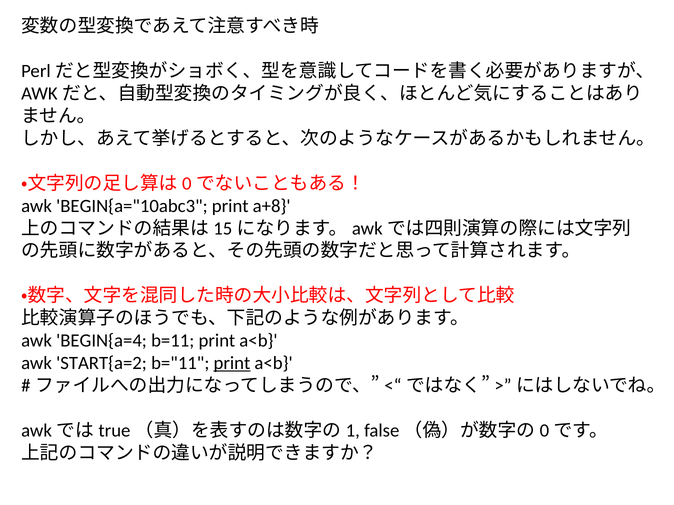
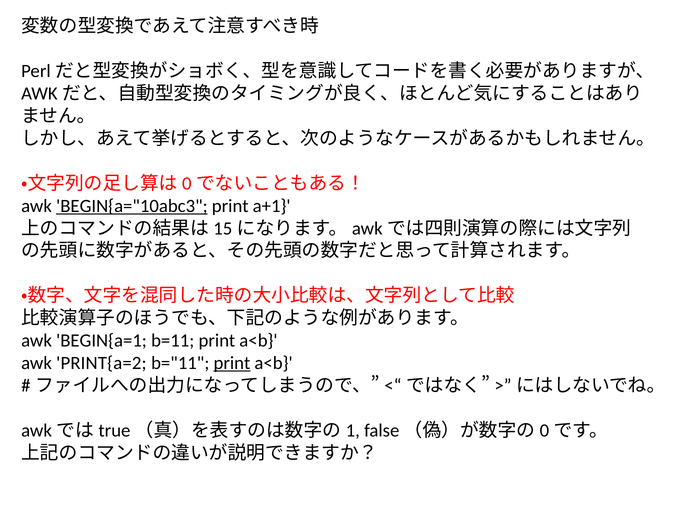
BEGIN{a="10abc3 underline: none -> present
a+8: a+8 -> a+1
BEGIN{a=4: BEGIN{a=4 -> BEGIN{a=1
START{a=2: START{a=2 -> PRINT{a=2
